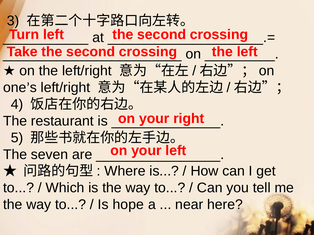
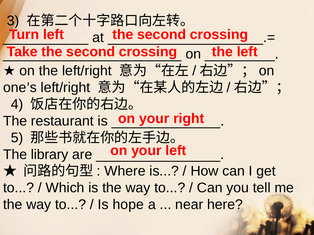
seven: seven -> library
